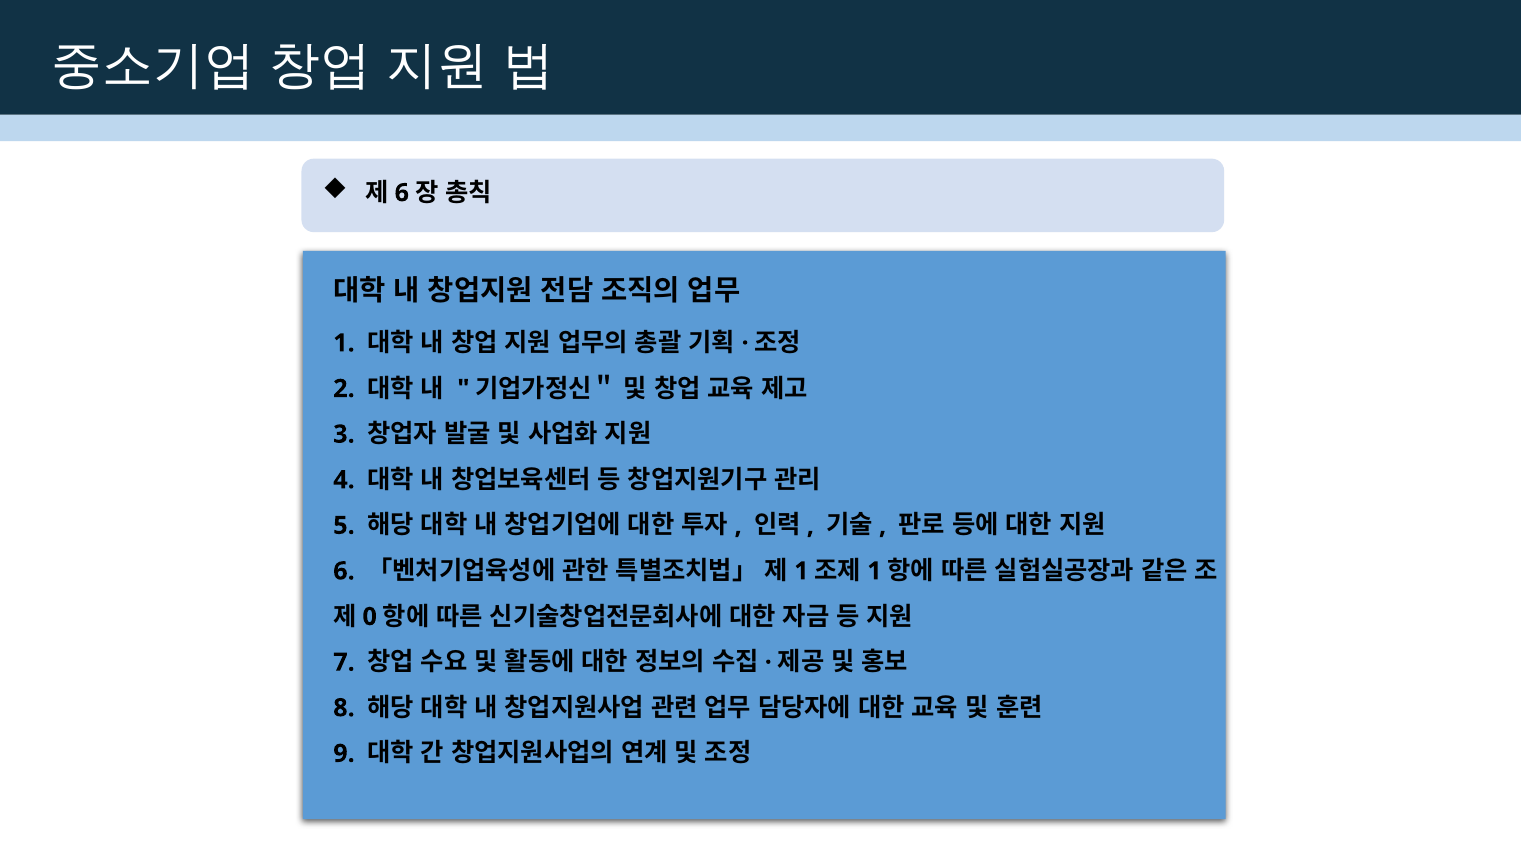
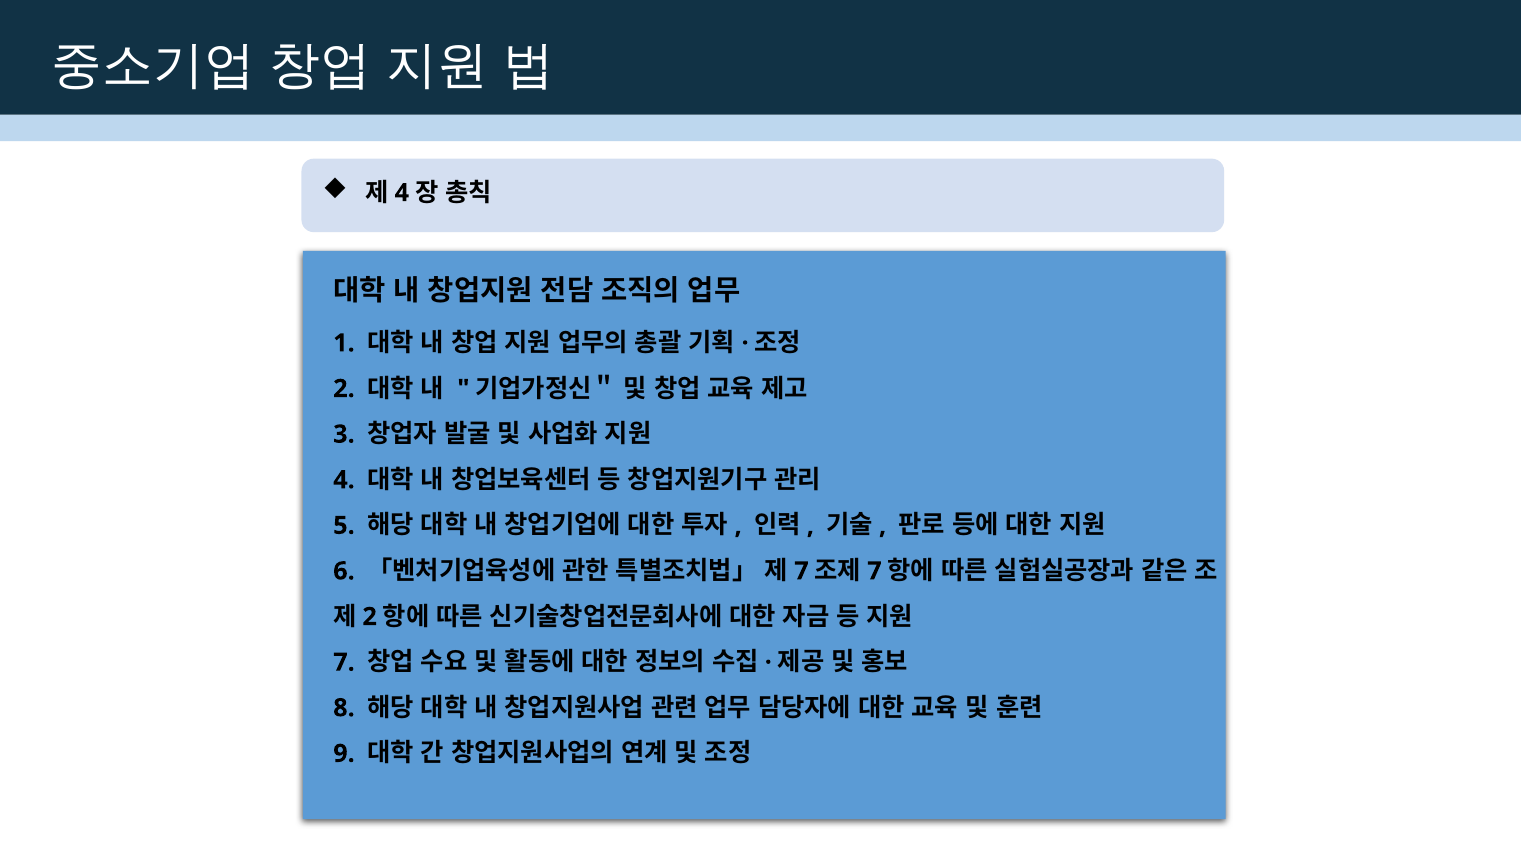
6 at (402, 193): 6 -> 4
1 at (801, 571): 1 -> 7
1 at (874, 571): 1 -> 7
0 at (370, 616): 0 -> 2
